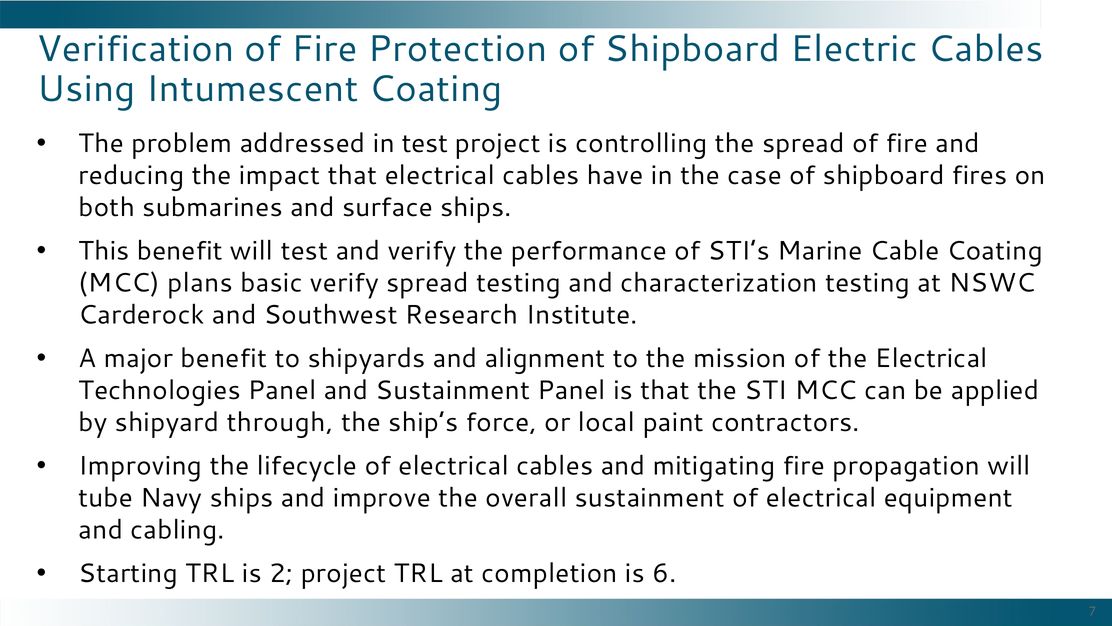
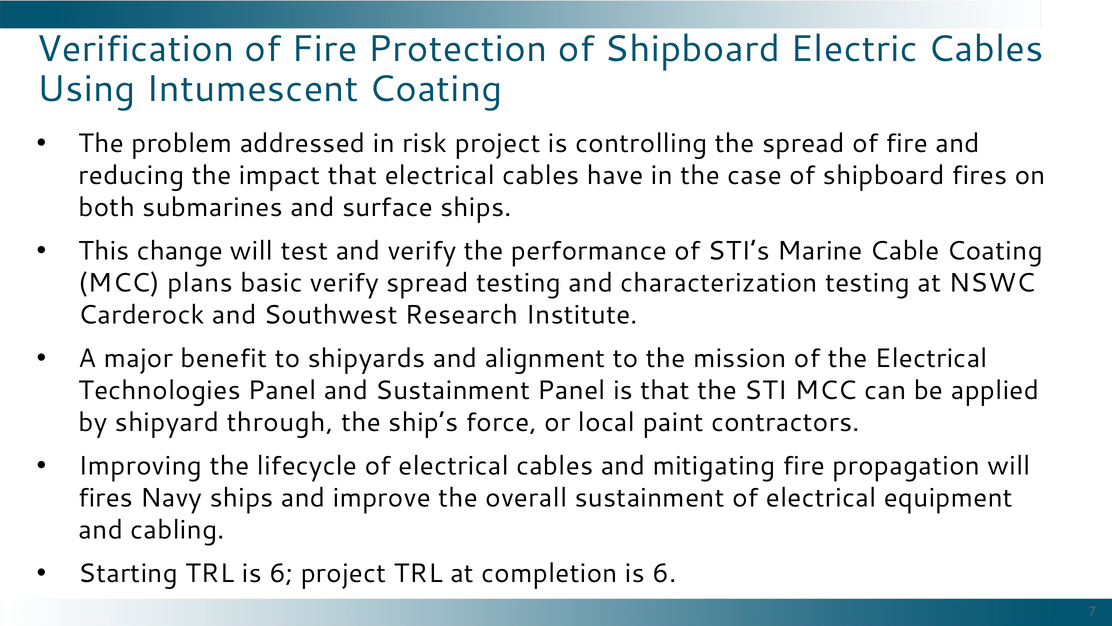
in test: test -> risk
This benefit: benefit -> change
tube at (106, 498): tube -> fires
TRL is 2: 2 -> 6
